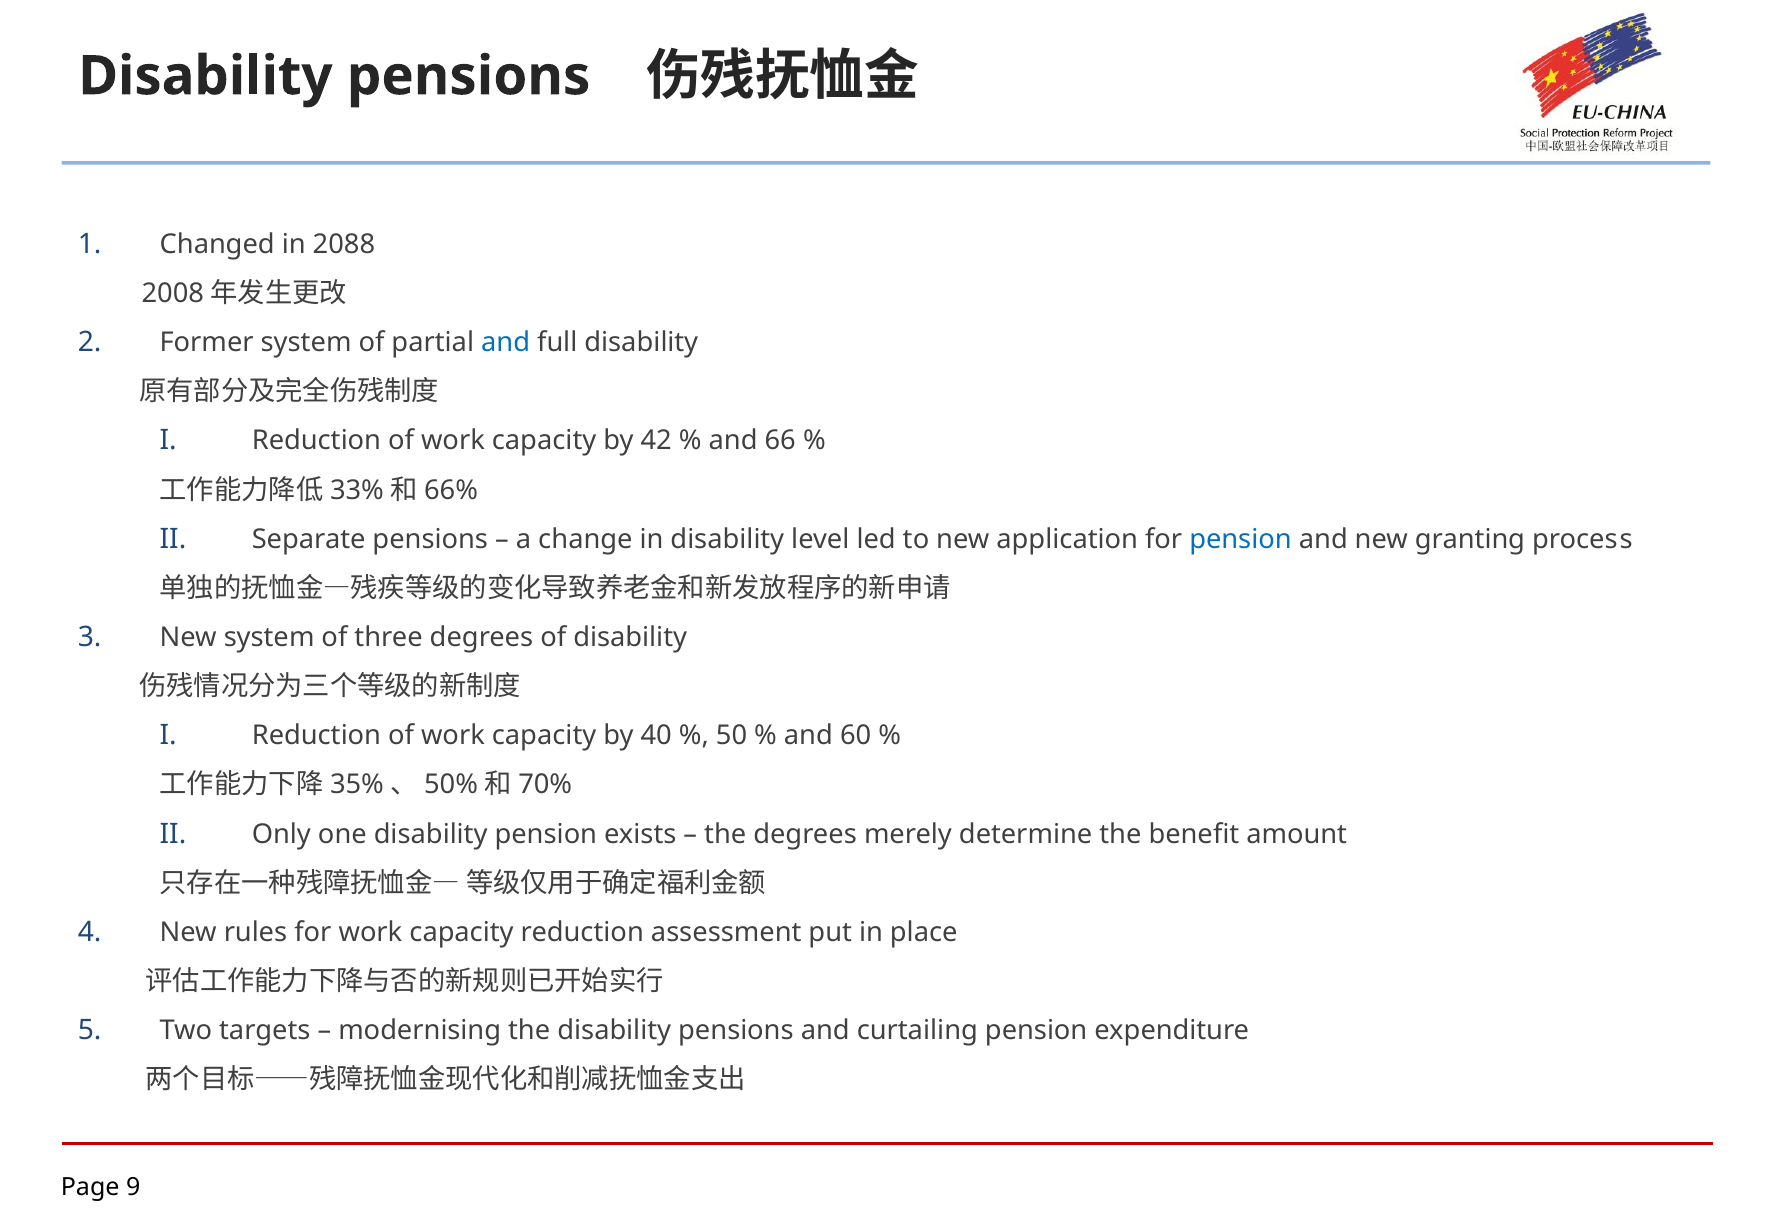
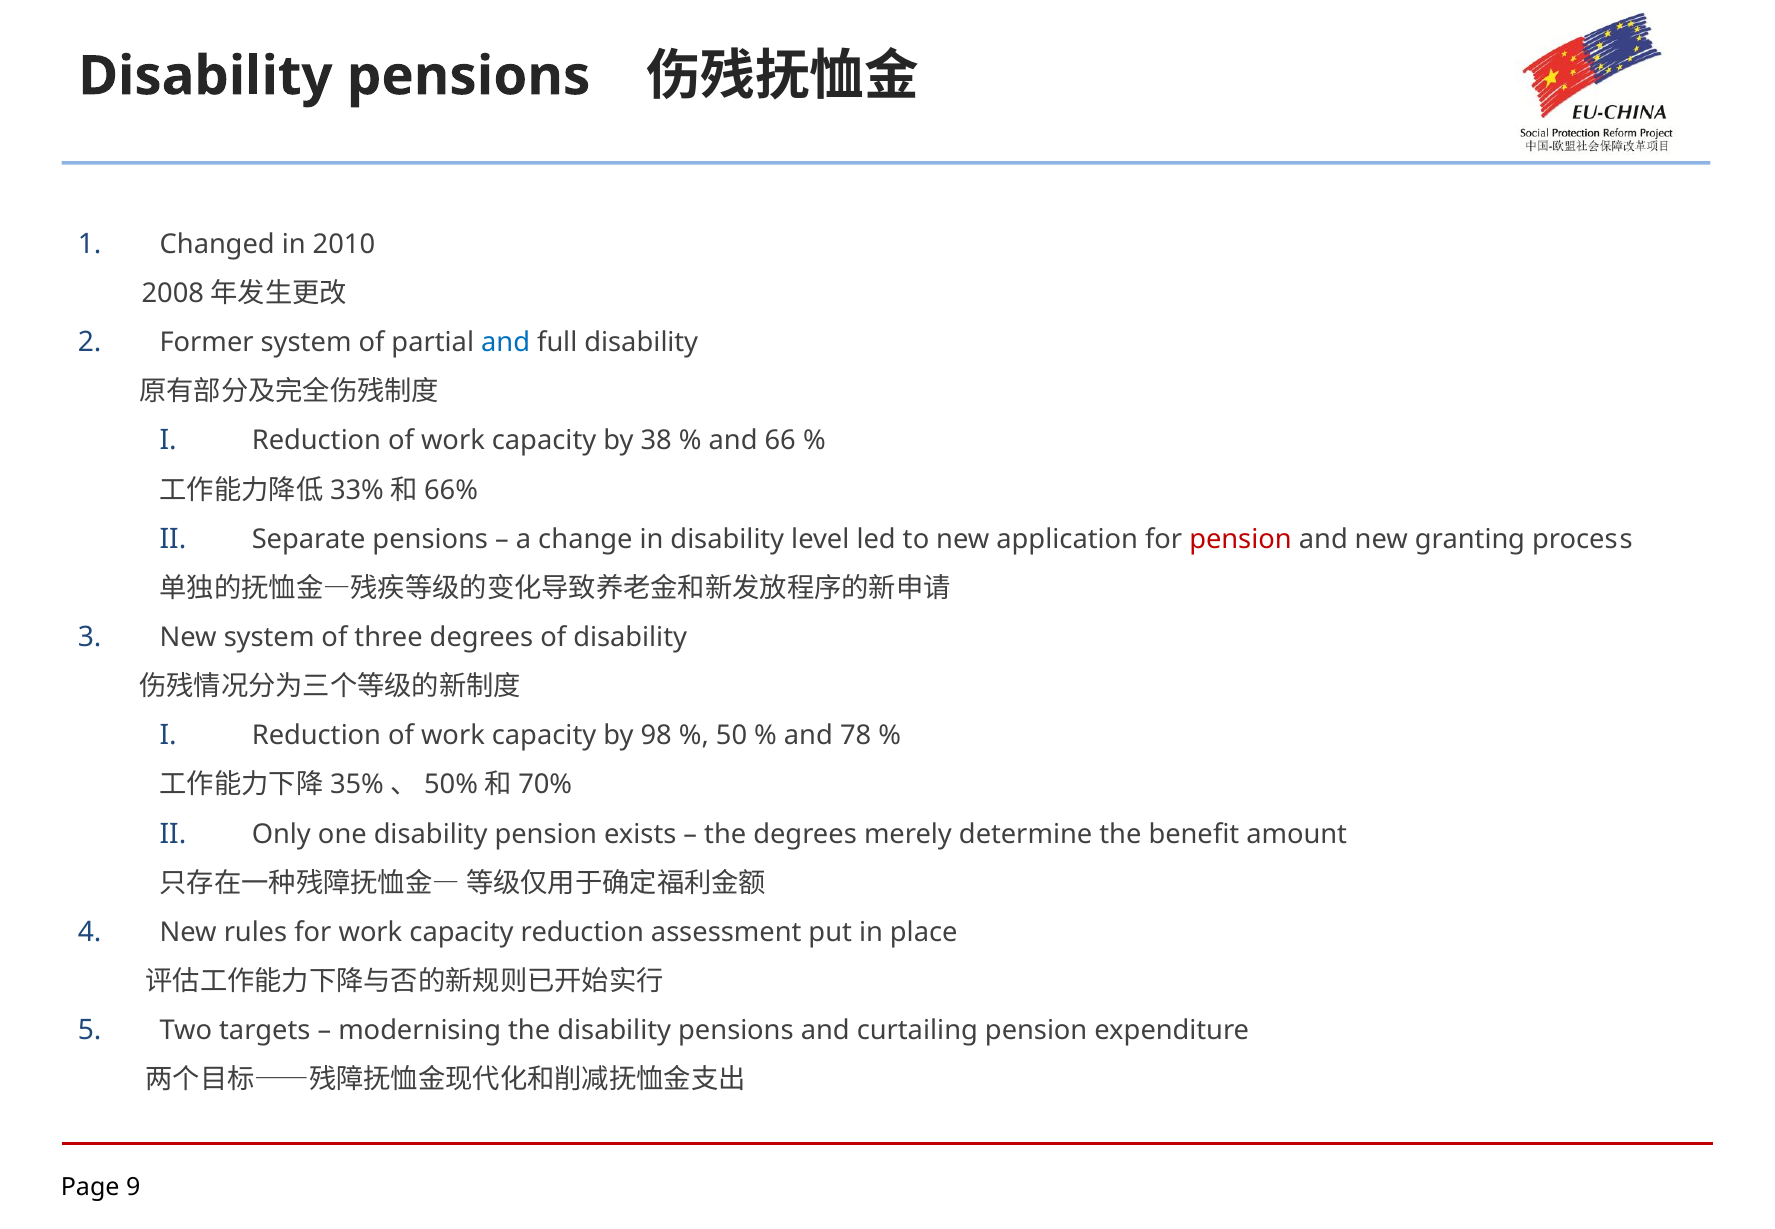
2088: 2088 -> 2010
42: 42 -> 38
pension at (1240, 539) colour: blue -> red
40: 40 -> 98
60: 60 -> 78
